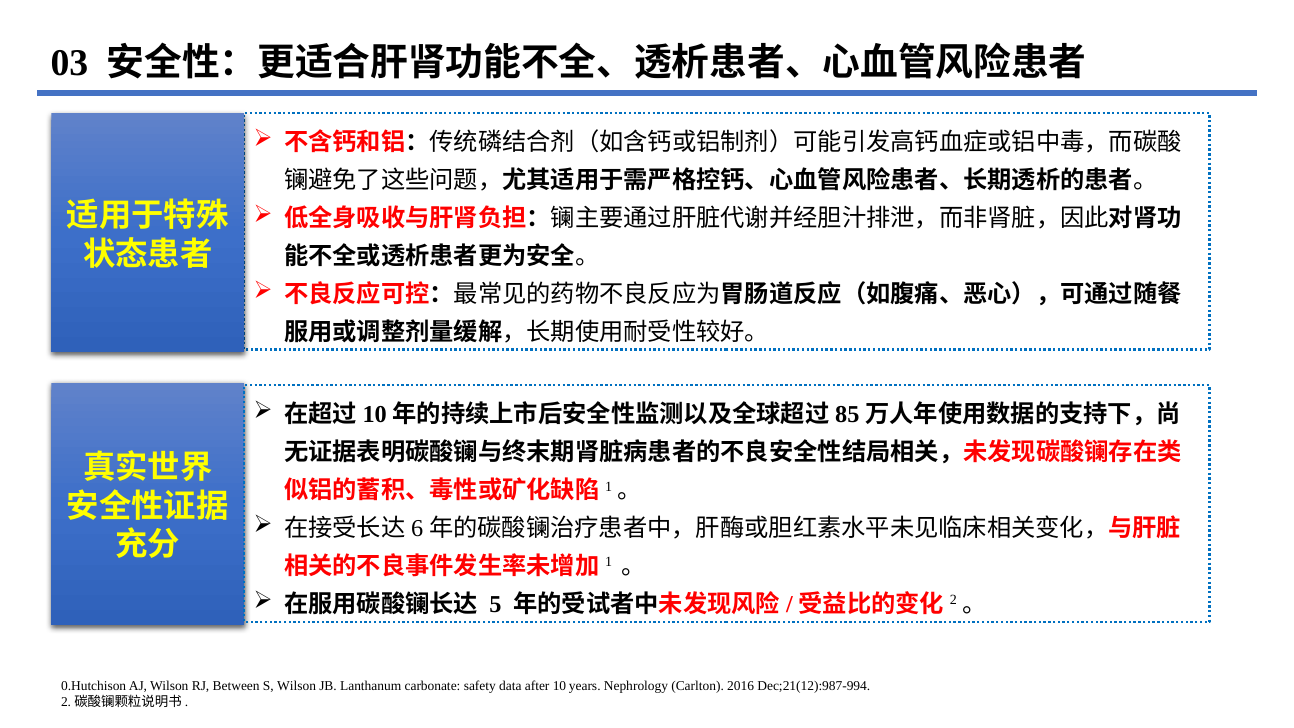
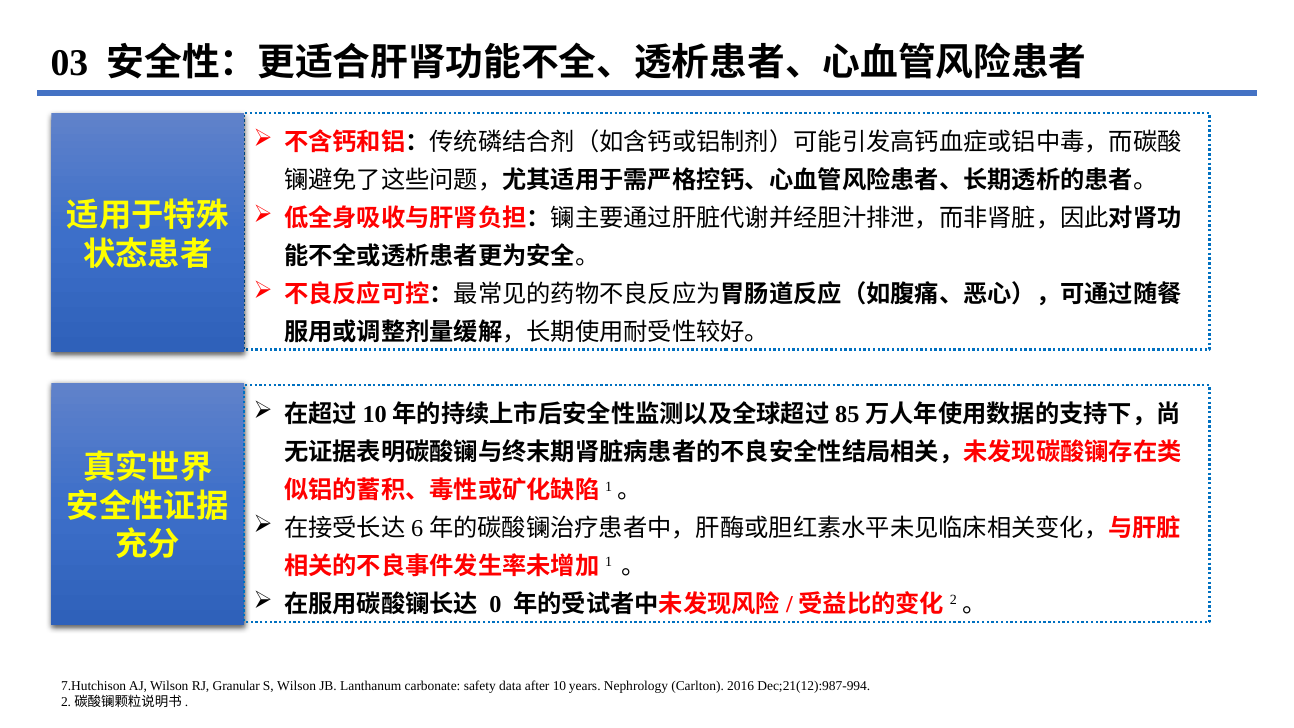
5: 5 -> 0
0.Hutchison: 0.Hutchison -> 7.Hutchison
Between: Between -> Granular
